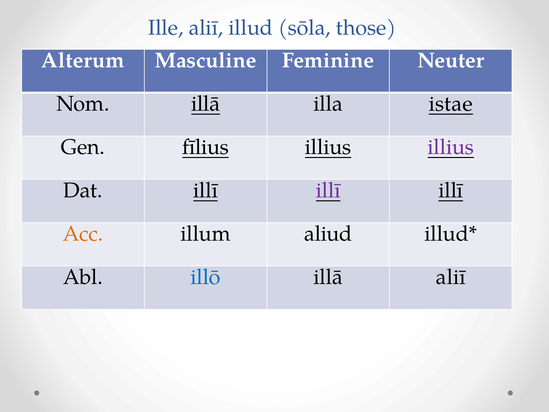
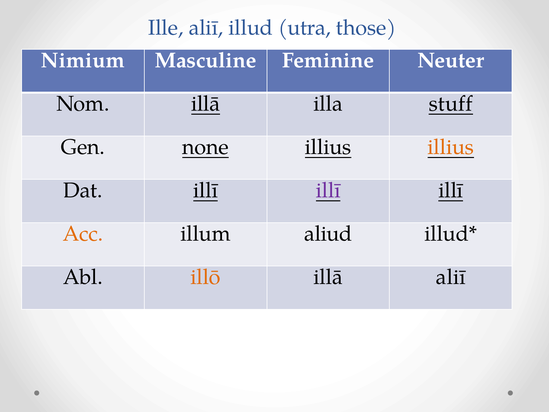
sōla: sōla -> utra
Alterum: Alterum -> Nimium
istae: istae -> stuff
fīlius: fīlius -> none
illius at (451, 147) colour: purple -> orange
illō colour: blue -> orange
